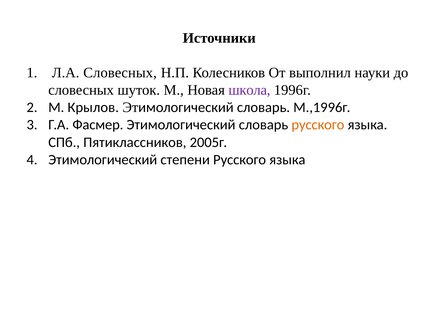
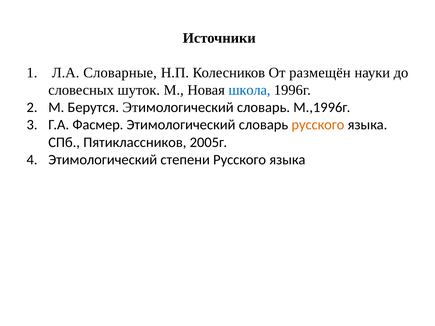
Л.А Словесных: Словесных -> Словарные
выполнил: выполнил -> размещён
школа colour: purple -> blue
Крылов: Крылов -> Берутся
